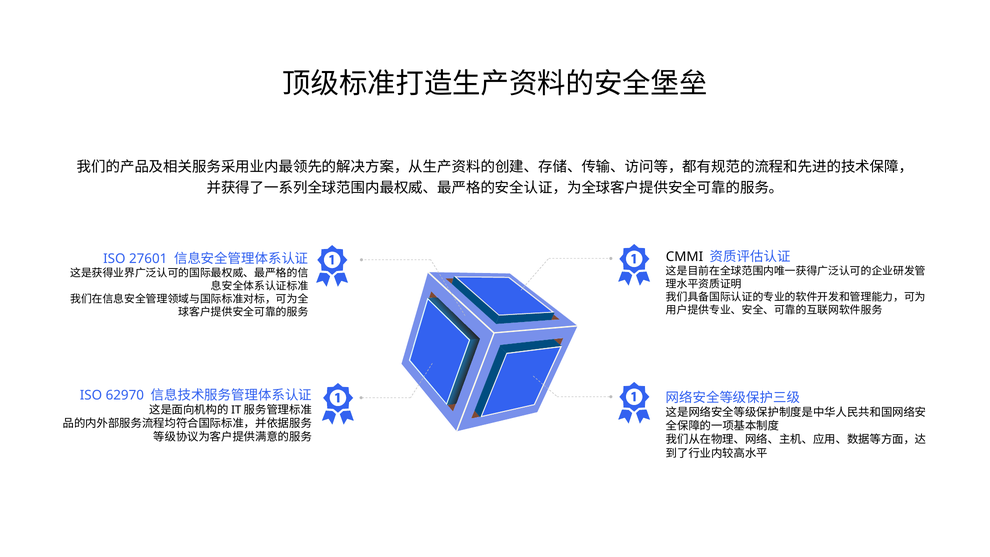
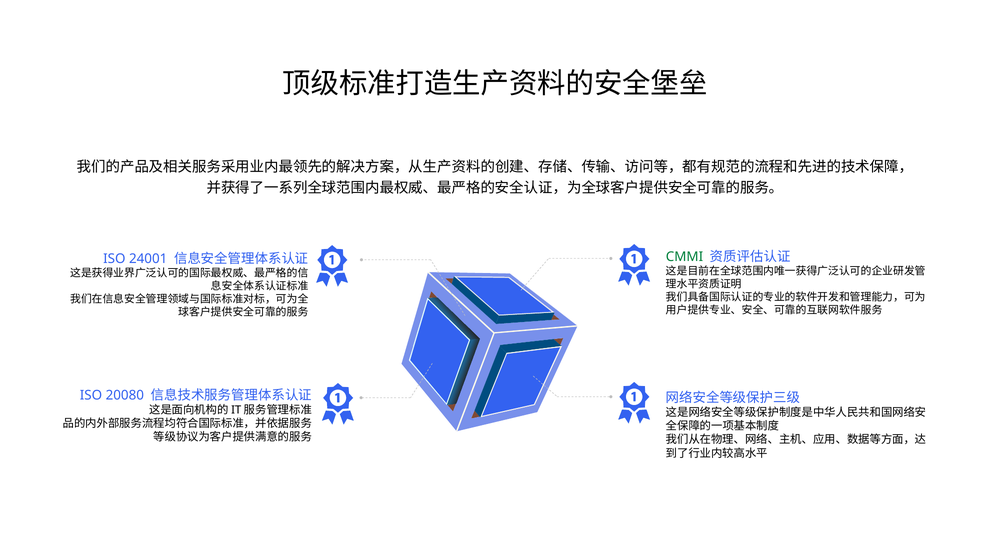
CMMI colour: black -> green
27601: 27601 -> 24001
62970: 62970 -> 20080
